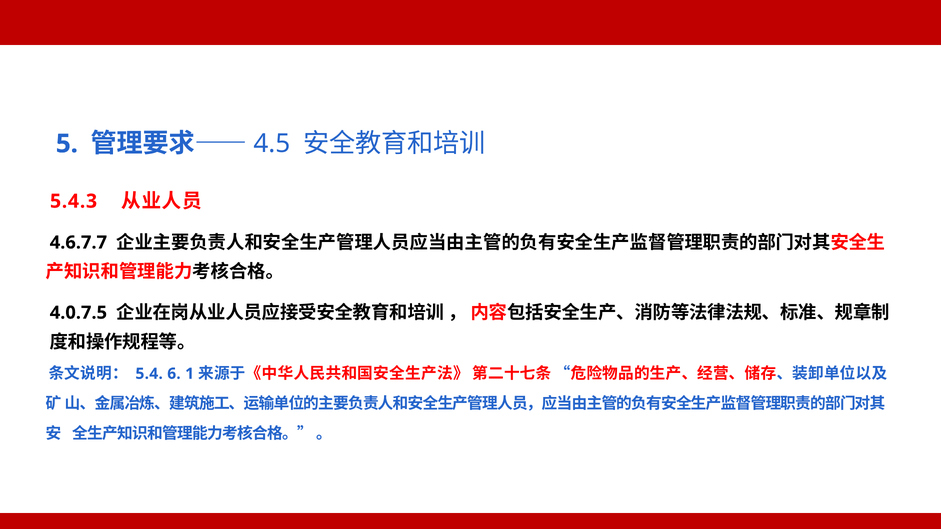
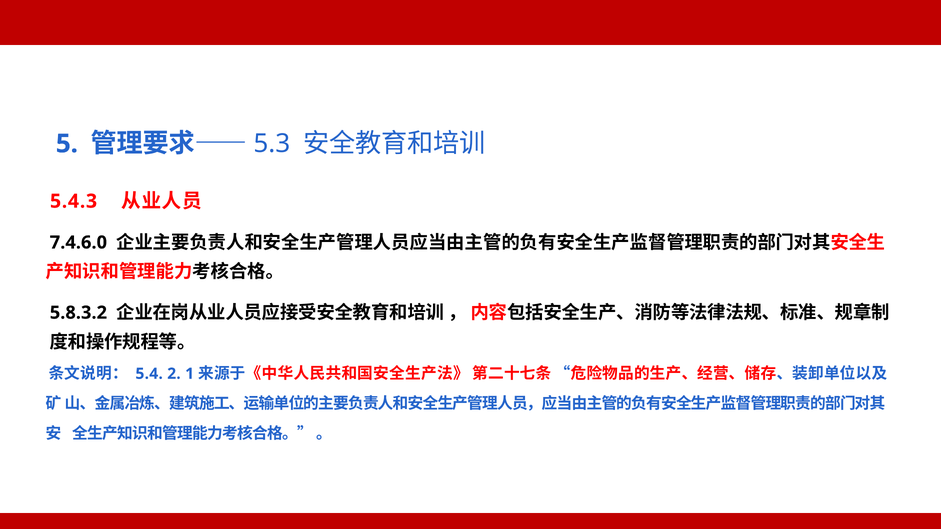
4.5: 4.5 -> 5.3
4.6.7.7: 4.6.7.7 -> 7.4.6.0
4.0.7.5: 4.0.7.5 -> 5.8.3.2
6: 6 -> 2
